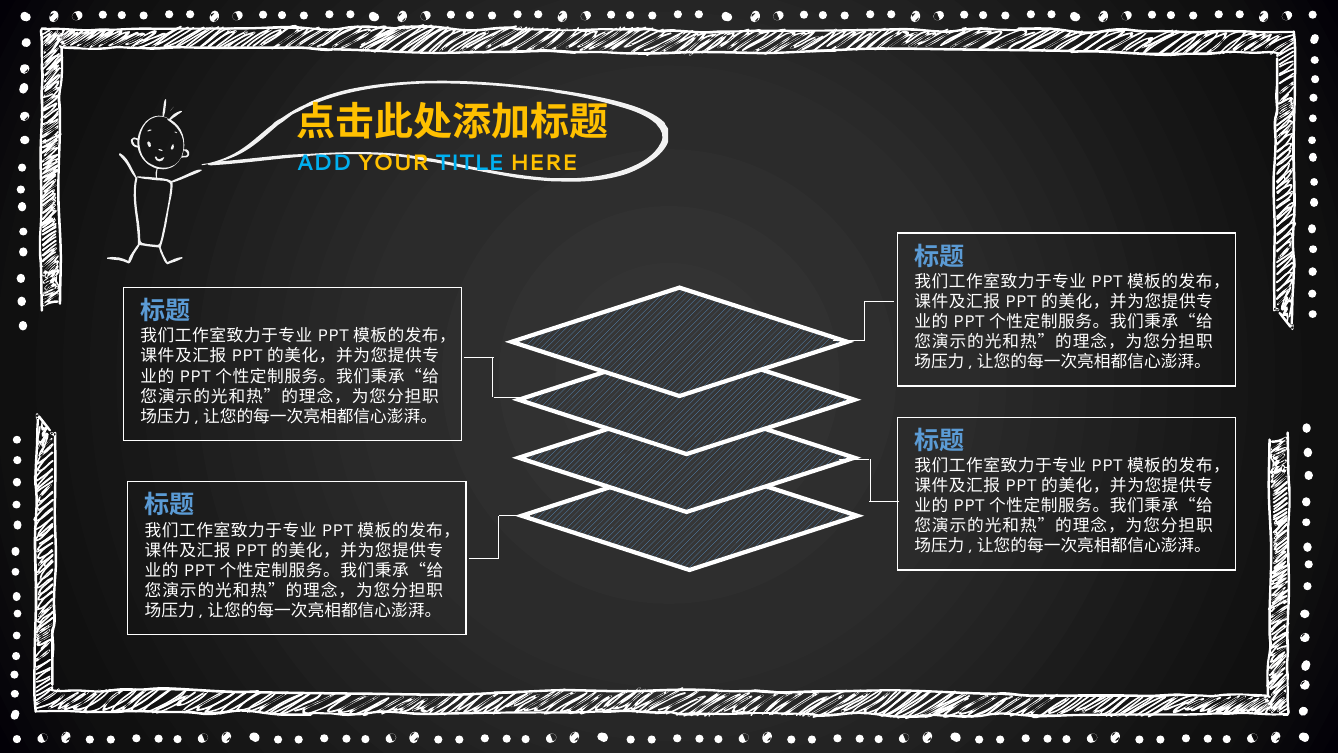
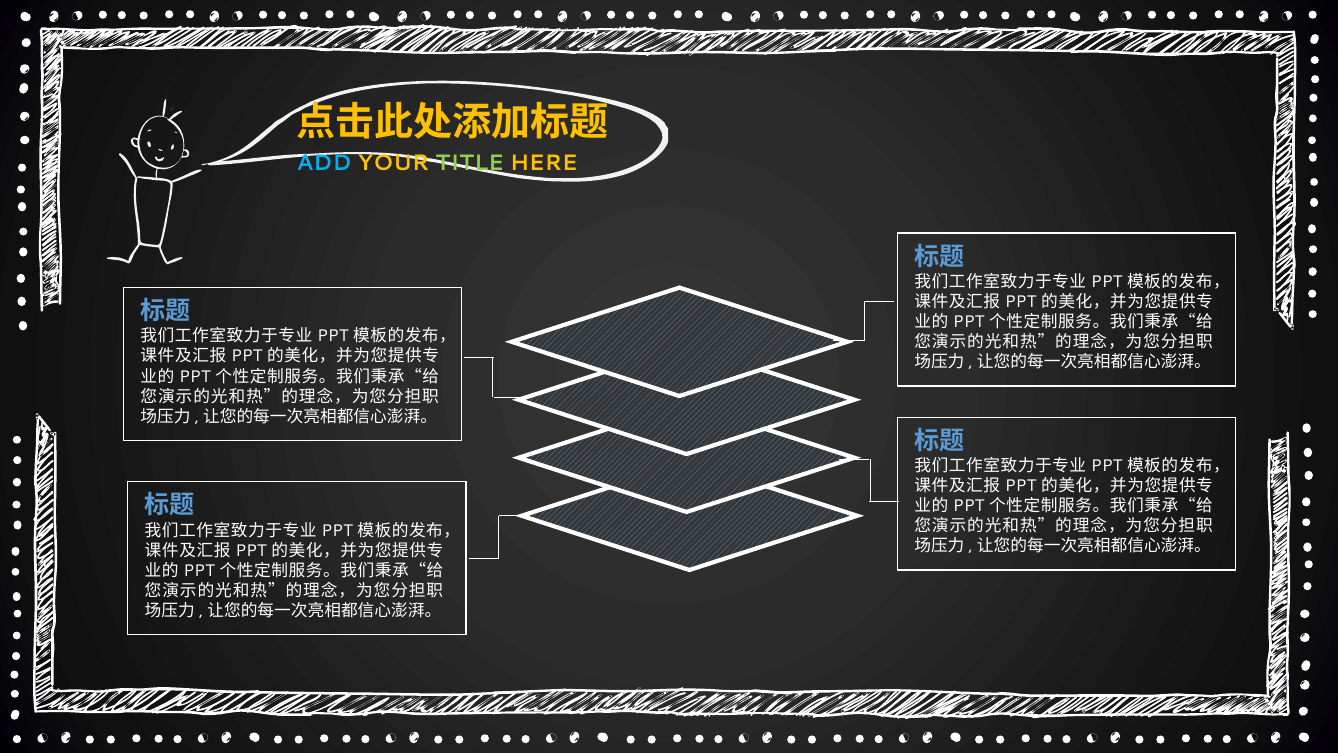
TITLE colour: light blue -> light green
